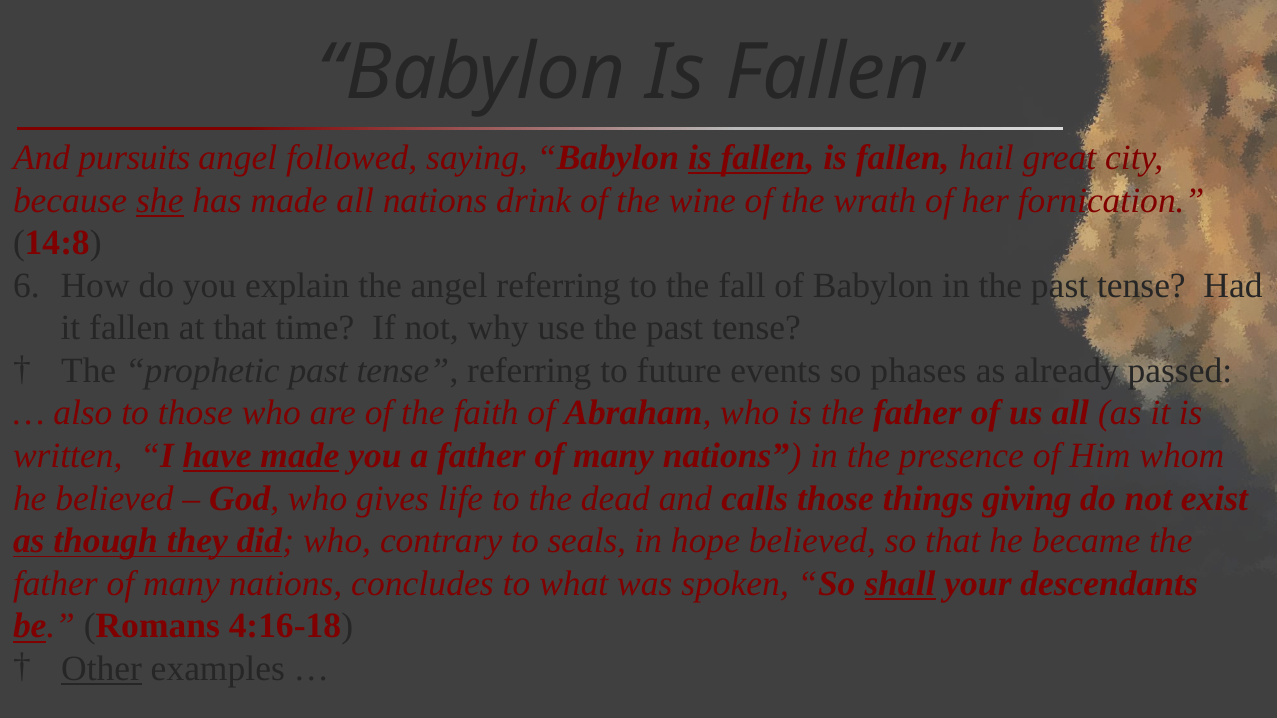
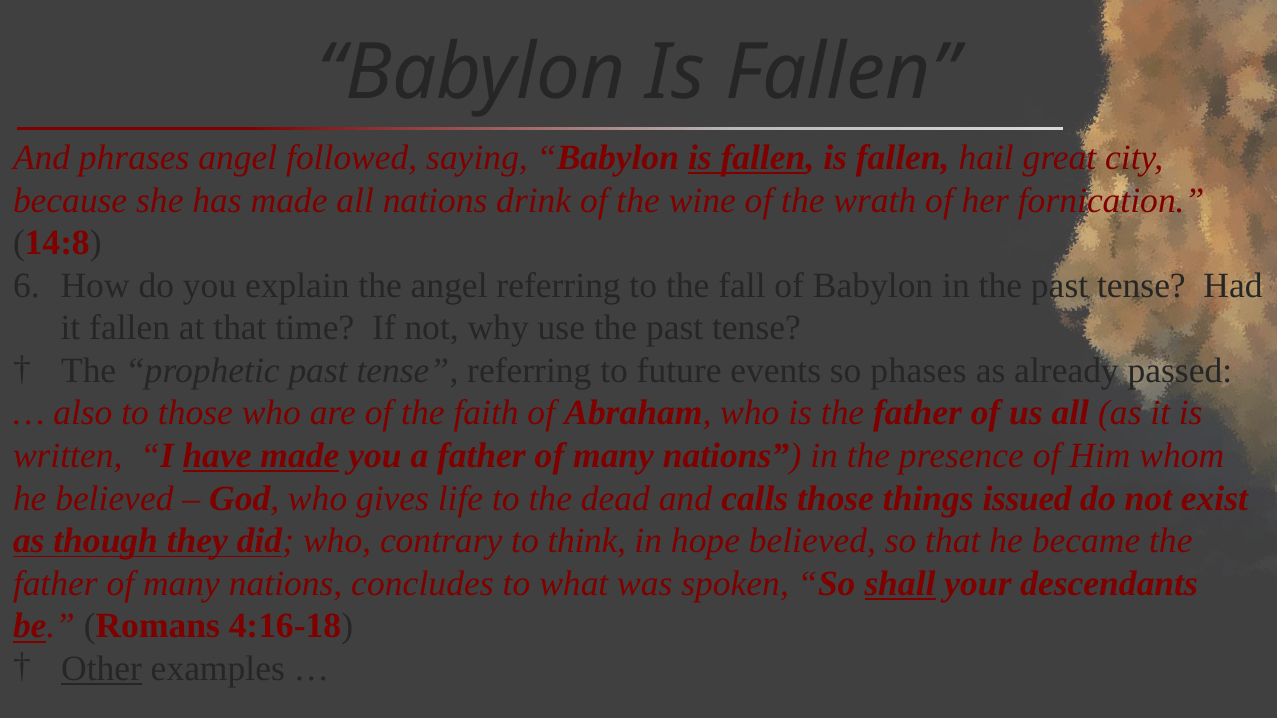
pursuits: pursuits -> phrases
she underline: present -> none
giving: giving -> issued
seals: seals -> think
